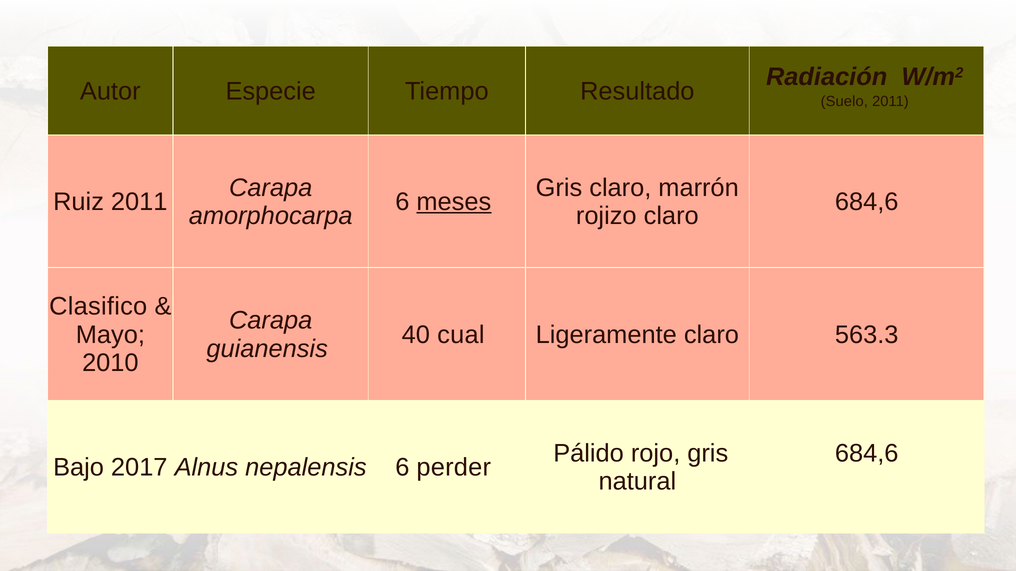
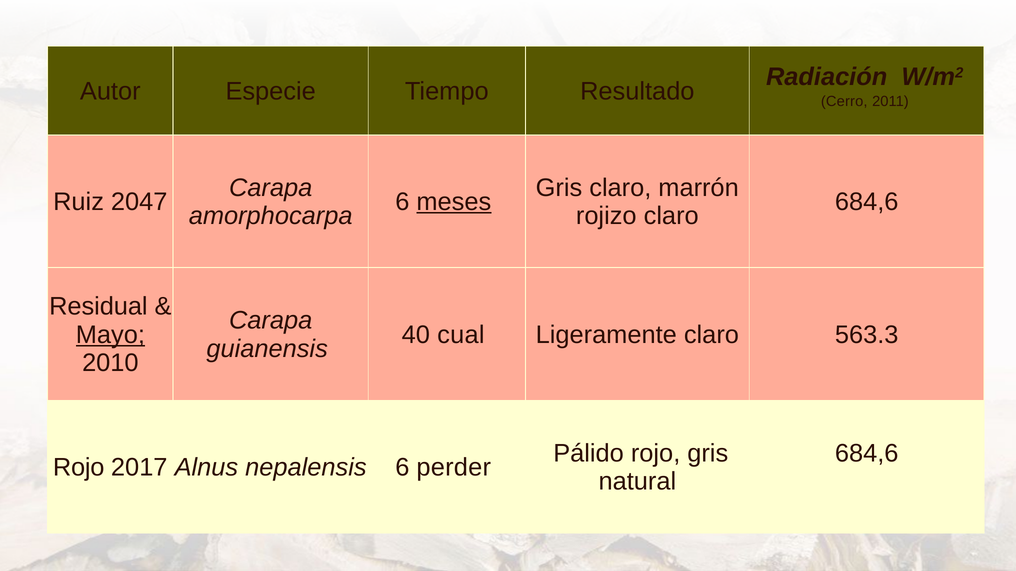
Suelo: Suelo -> Cerro
Ruiz 2011: 2011 -> 2047
Clasifico: Clasifico -> Residual
Mayo underline: none -> present
Bajo at (79, 468): Bajo -> Rojo
